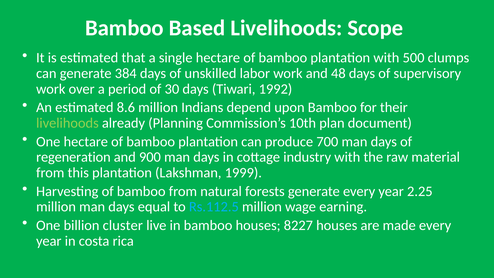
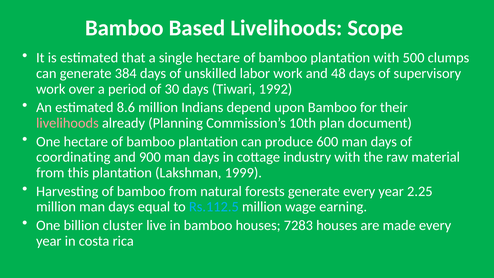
livelihoods at (67, 123) colour: light green -> pink
700: 700 -> 600
regeneration: regeneration -> coordinating
8227: 8227 -> 7283
